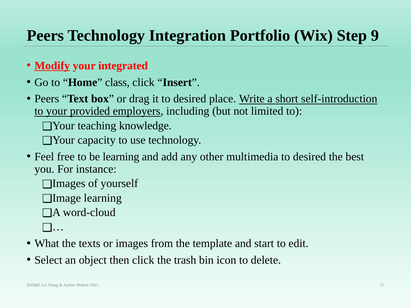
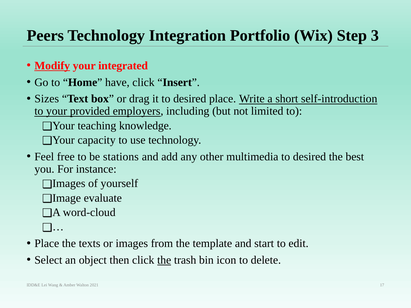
9: 9 -> 3
class: class -> have
Peers at (47, 99): Peers -> Sizes
be learning: learning -> stations
learning at (103, 198): learning -> evaluate
What at (47, 244): What -> Place
the at (164, 260) underline: none -> present
